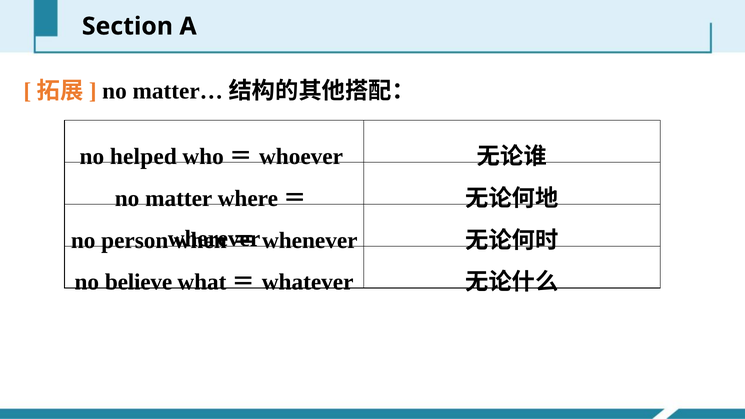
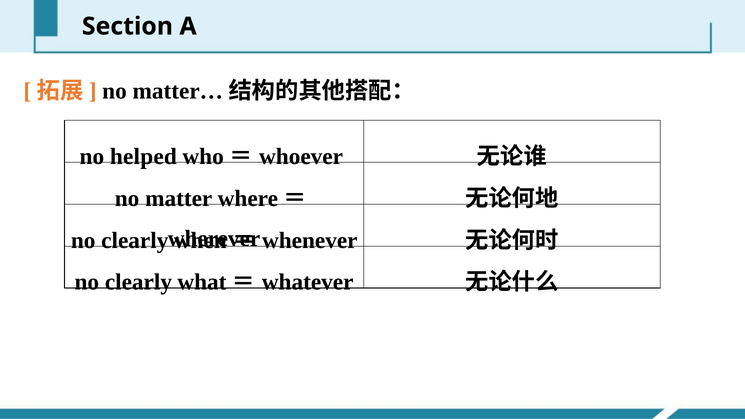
person at (135, 240): person -> clearly
believe at (139, 282): believe -> clearly
